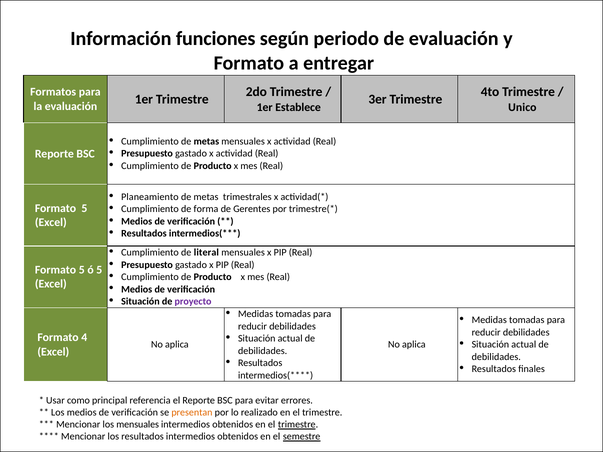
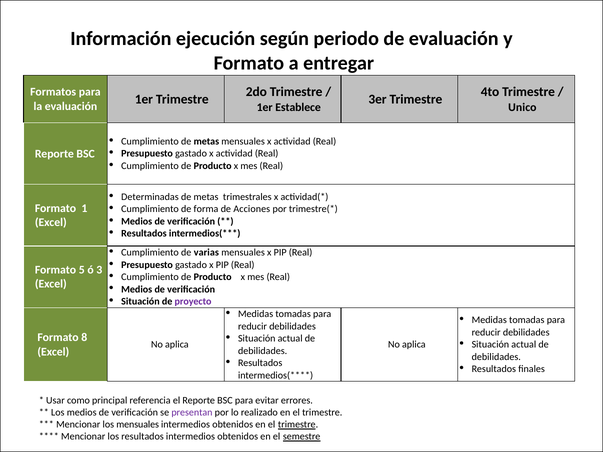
funciones: funciones -> ejecución
Planeamiento: Planeamiento -> Determinadas
5 at (84, 208): 5 -> 1
Gerentes: Gerentes -> Acciones
literal: literal -> varias
ó 5: 5 -> 3
4: 4 -> 8
presentan colour: orange -> purple
